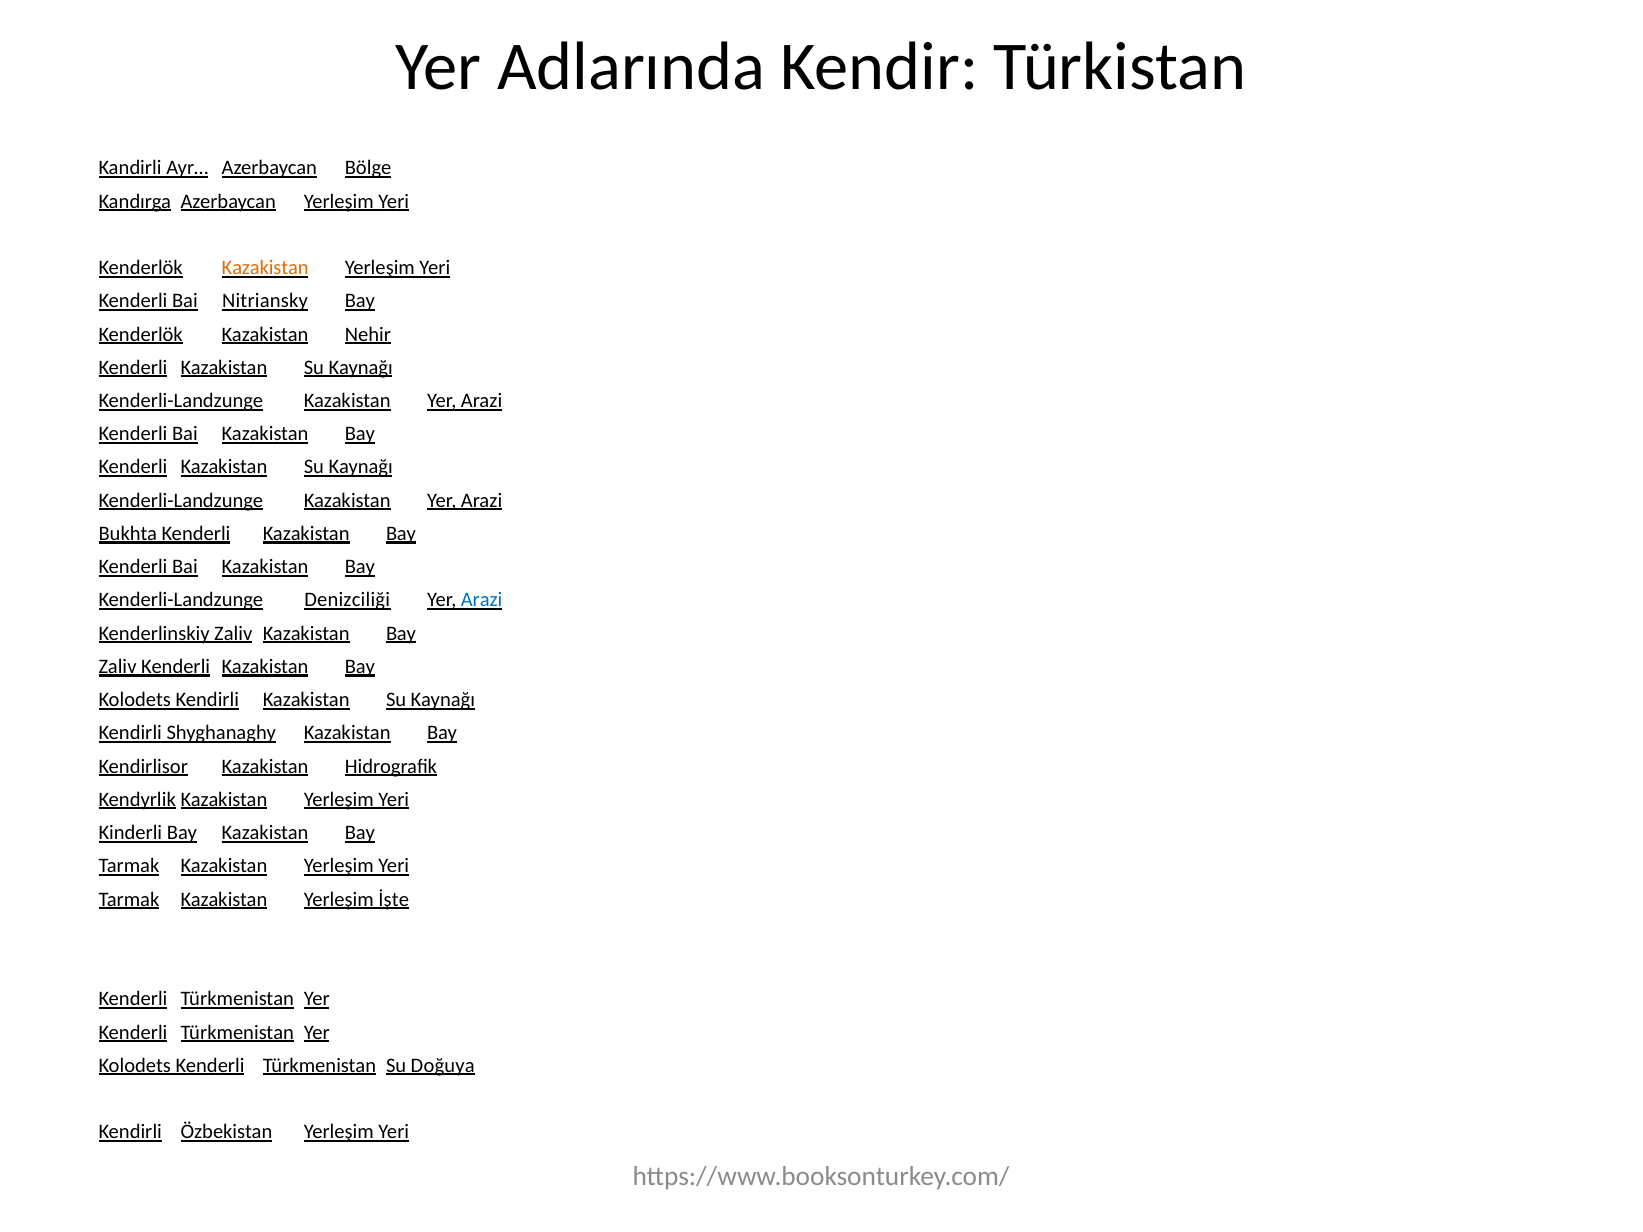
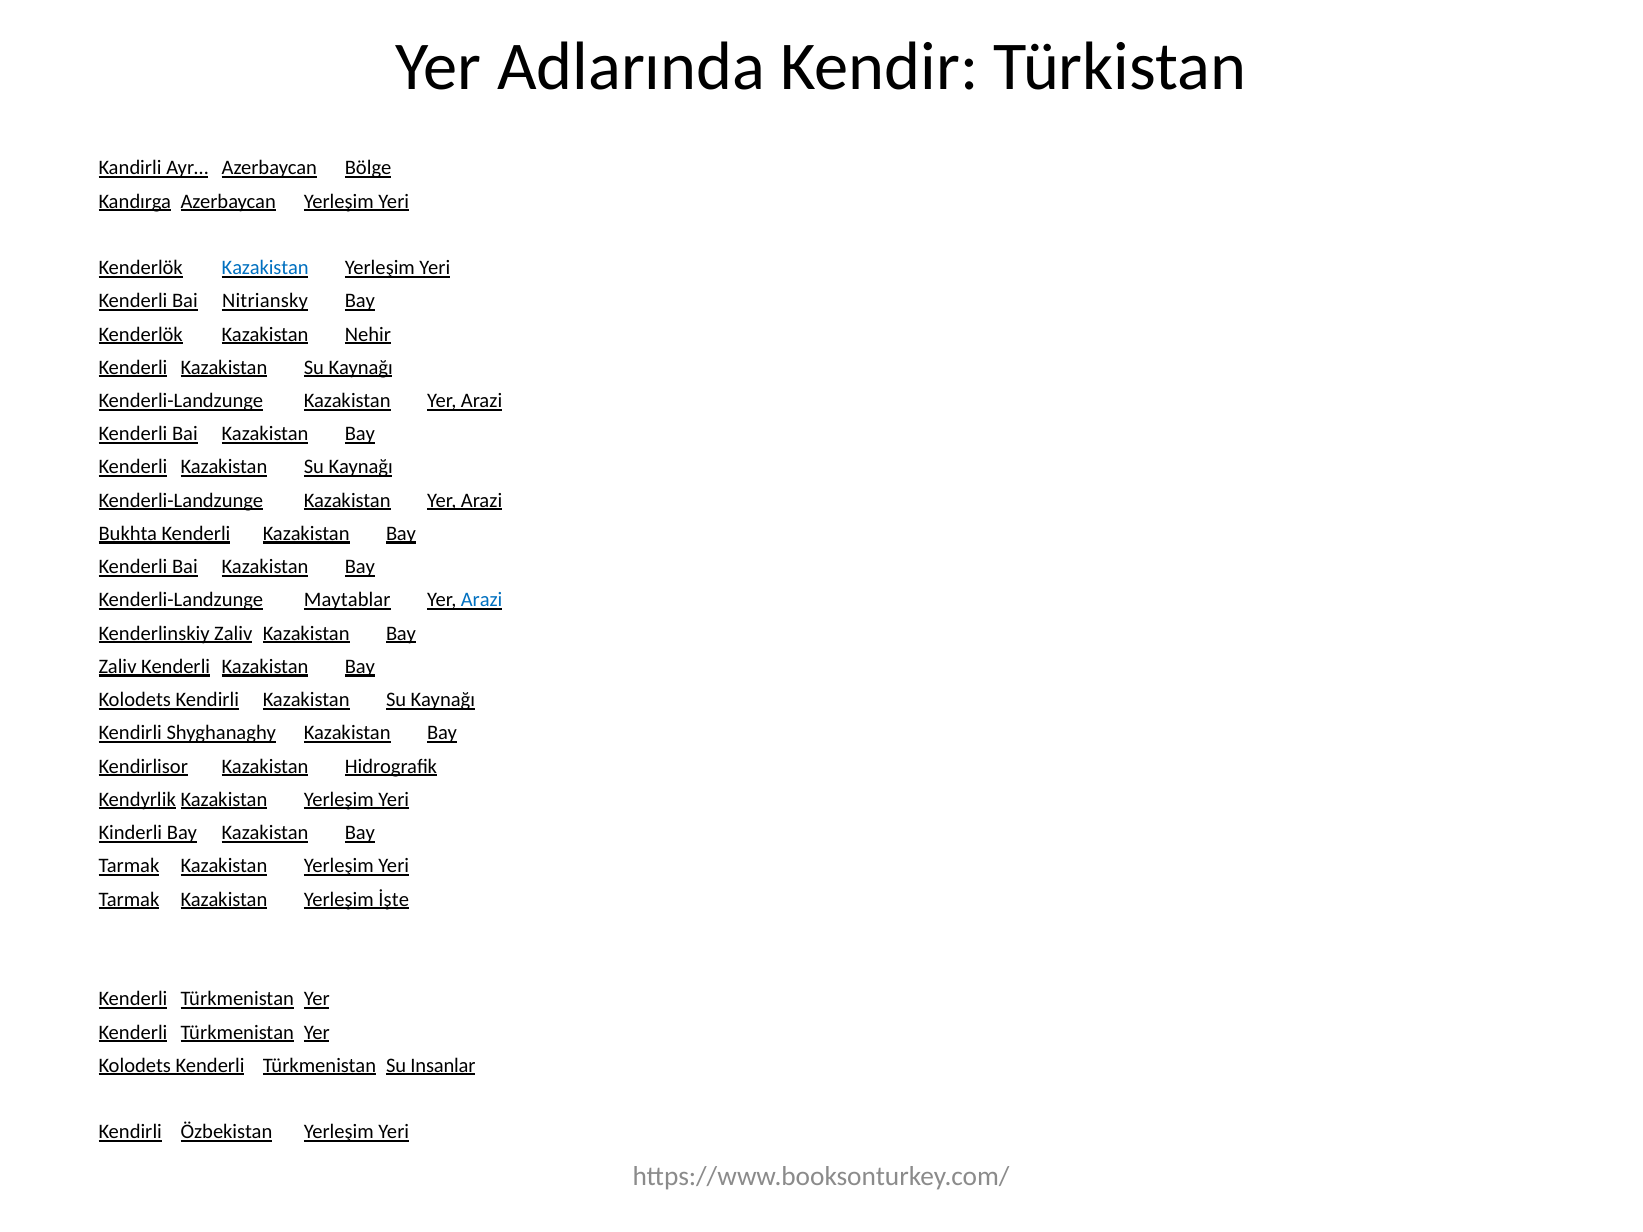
Kazakistan at (265, 268) colour: orange -> blue
Denizciliği: Denizciliği -> Maytablar
Doğuya: Doğuya -> Insanlar
